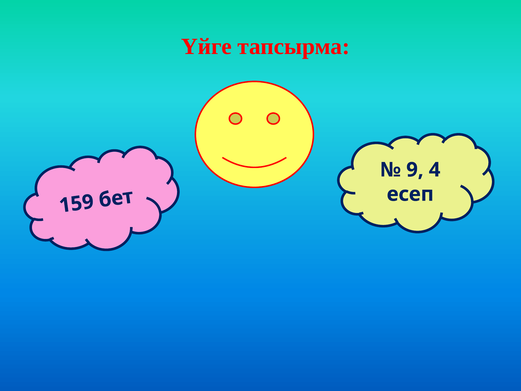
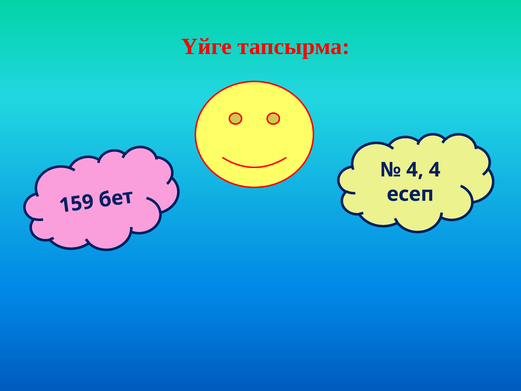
9 at (415, 170): 9 -> 4
